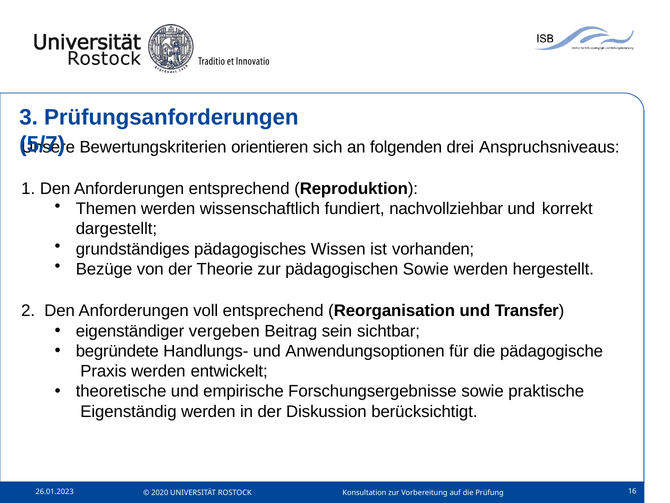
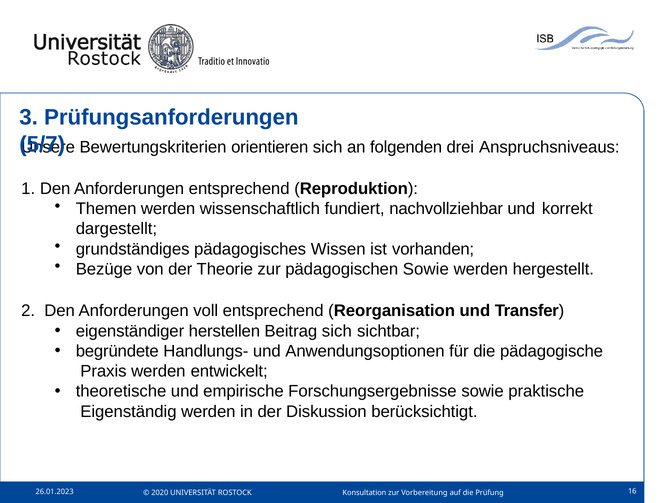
vergeben: vergeben -> herstellen
Beitrag sein: sein -> sich
